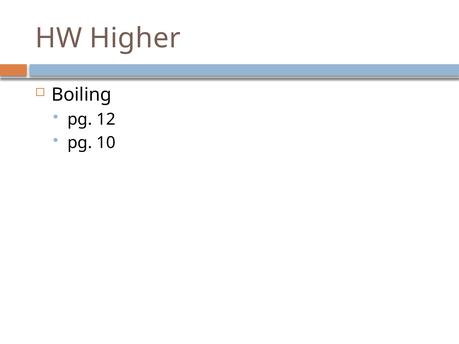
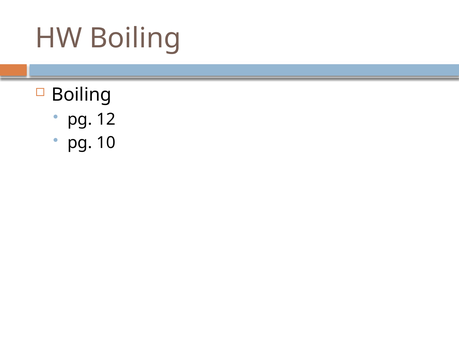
HW Higher: Higher -> Boiling
